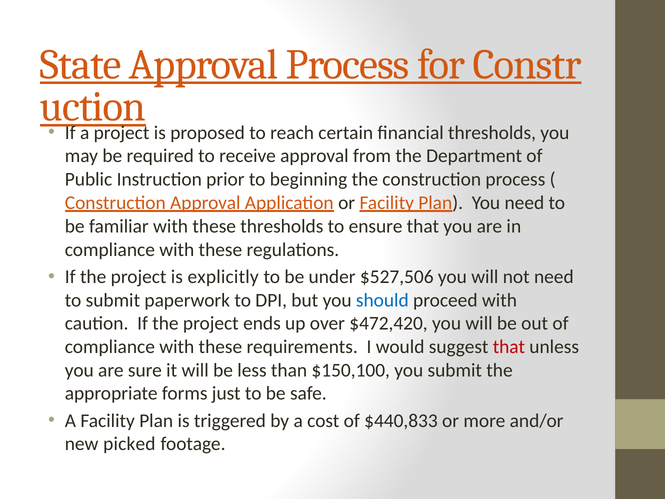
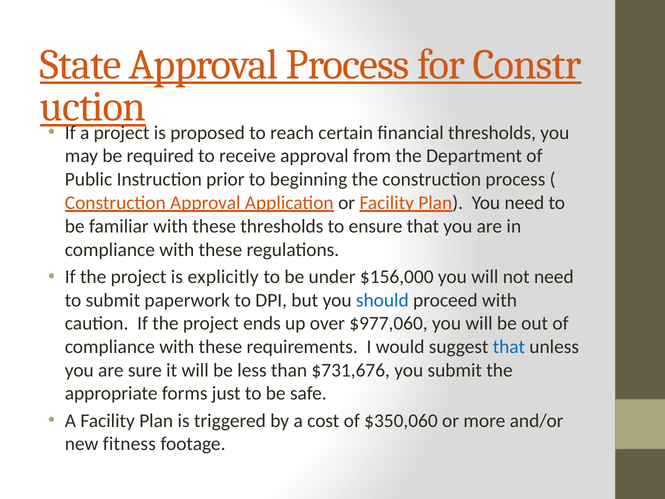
$527,506: $527,506 -> $156,000
$472,420: $472,420 -> $977,060
that at (509, 347) colour: red -> blue
$150,100: $150,100 -> $731,676
$440,833: $440,833 -> $350,060
picked: picked -> fitness
